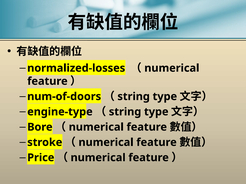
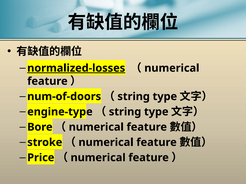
normalized-losses underline: none -> present
